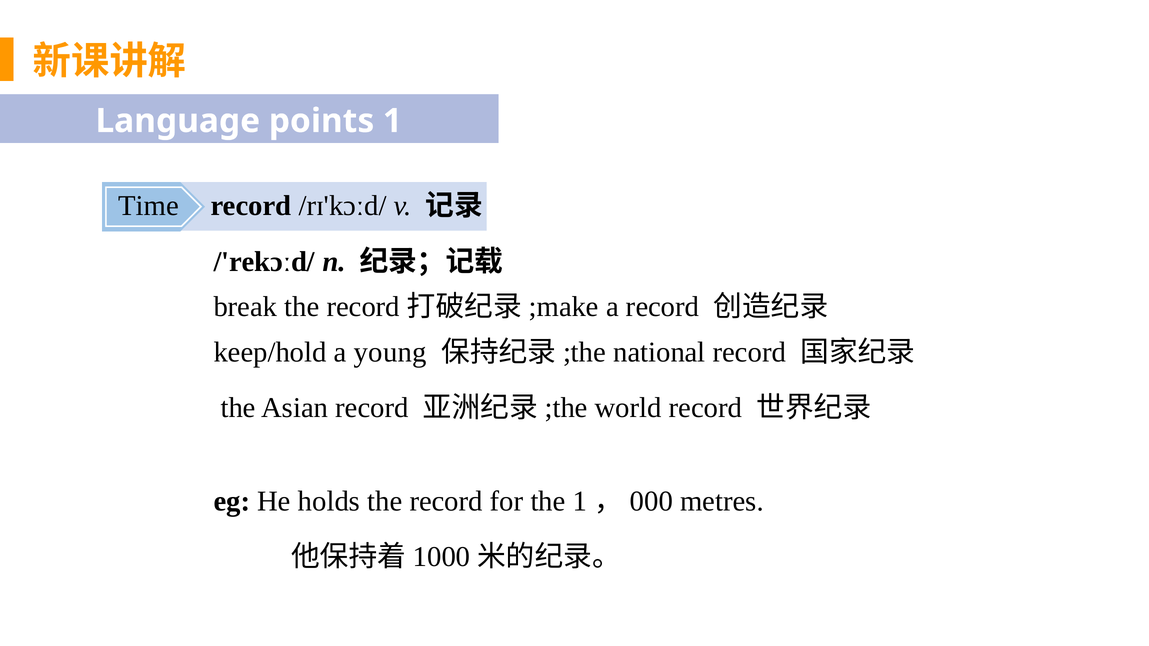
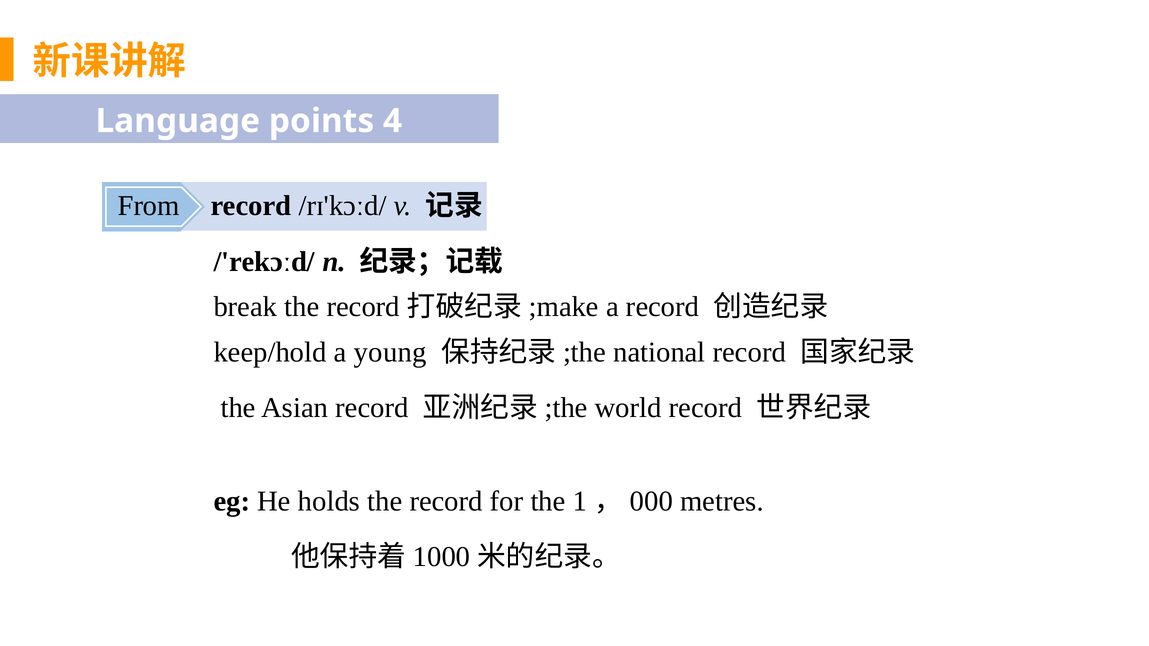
points 1: 1 -> 4
Time: Time -> From
